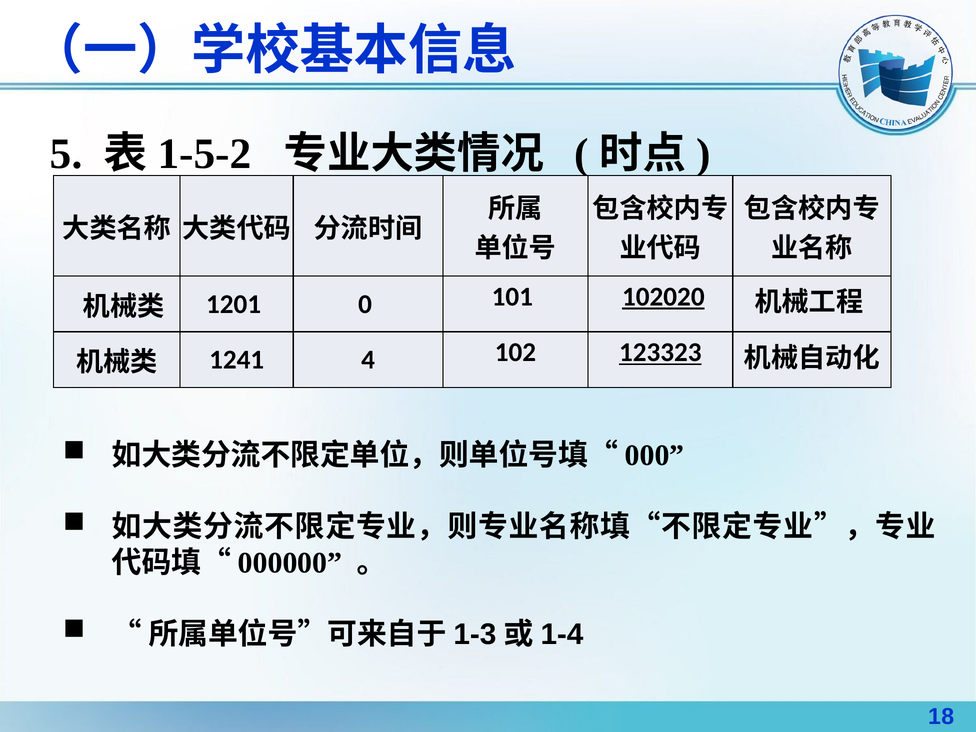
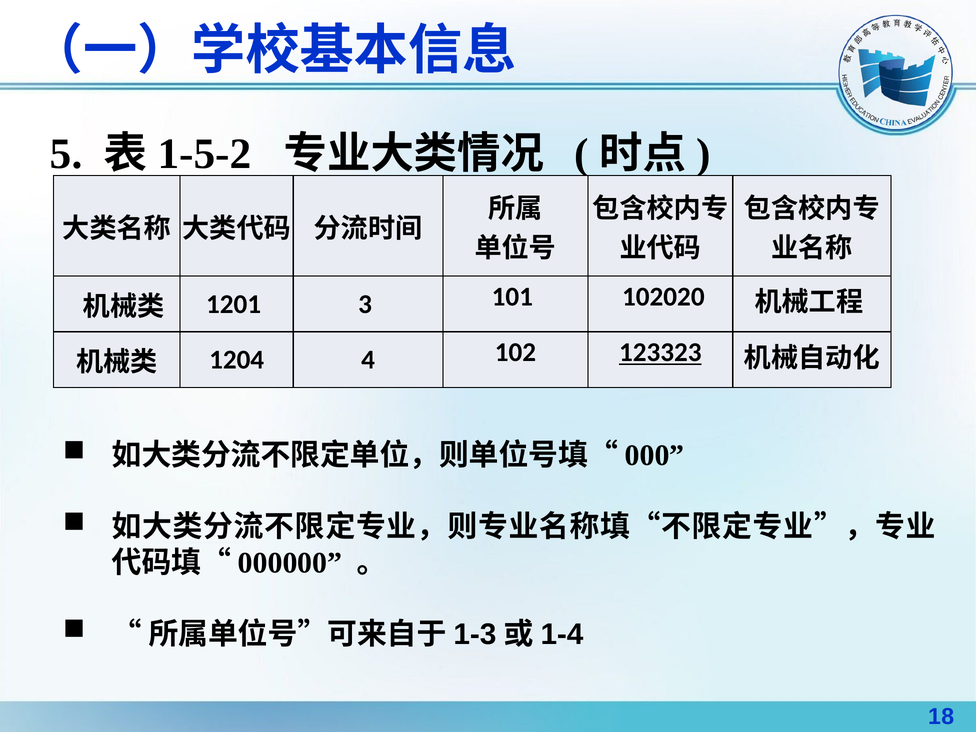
0: 0 -> 3
102020 underline: present -> none
1241: 1241 -> 1204
